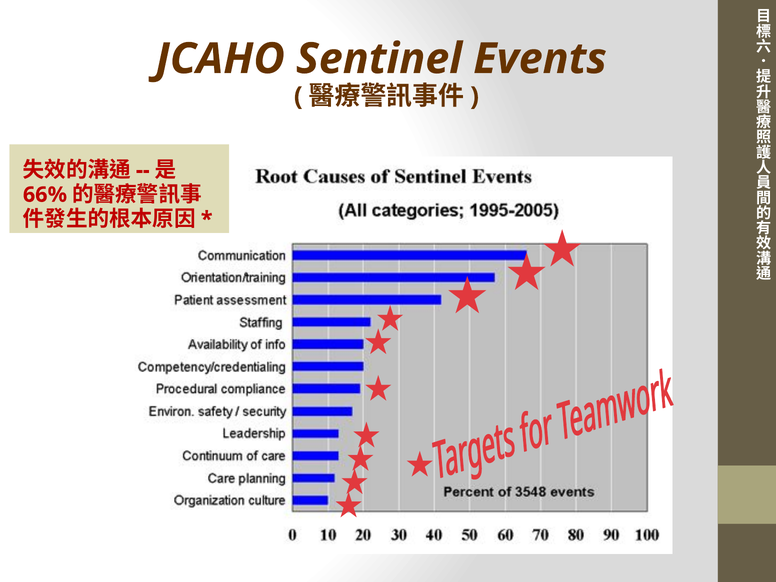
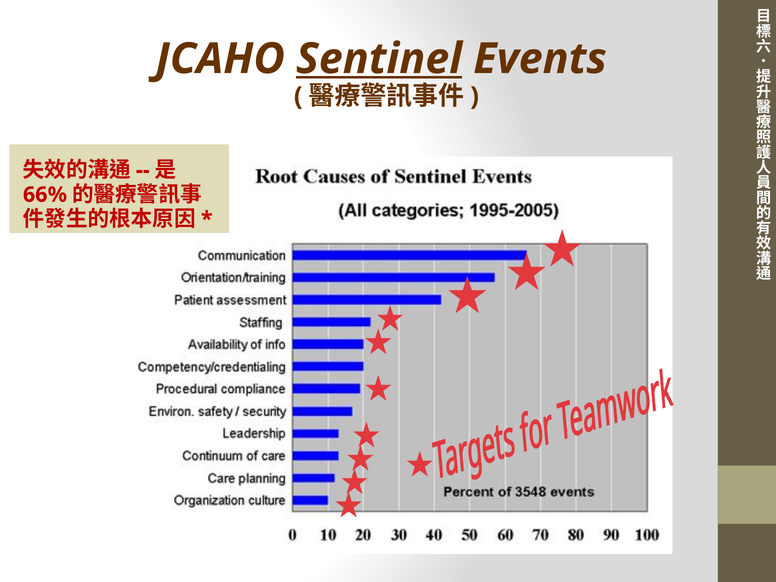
Sentinel underline: none -> present
